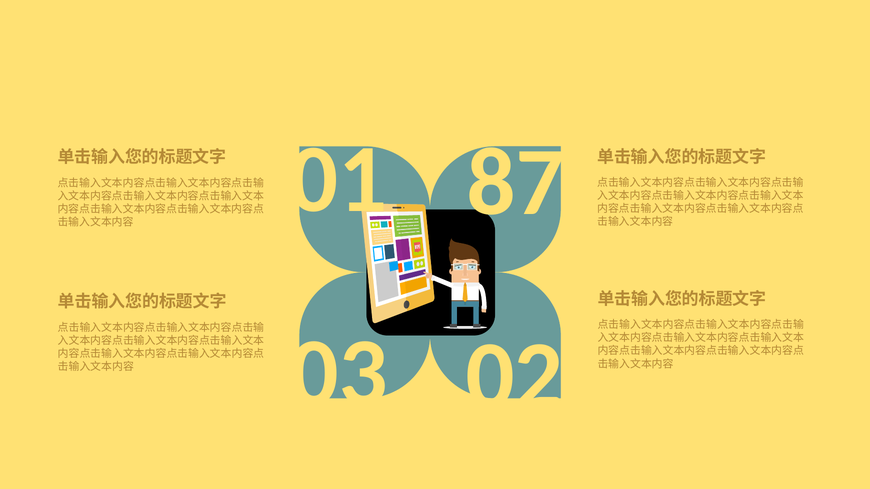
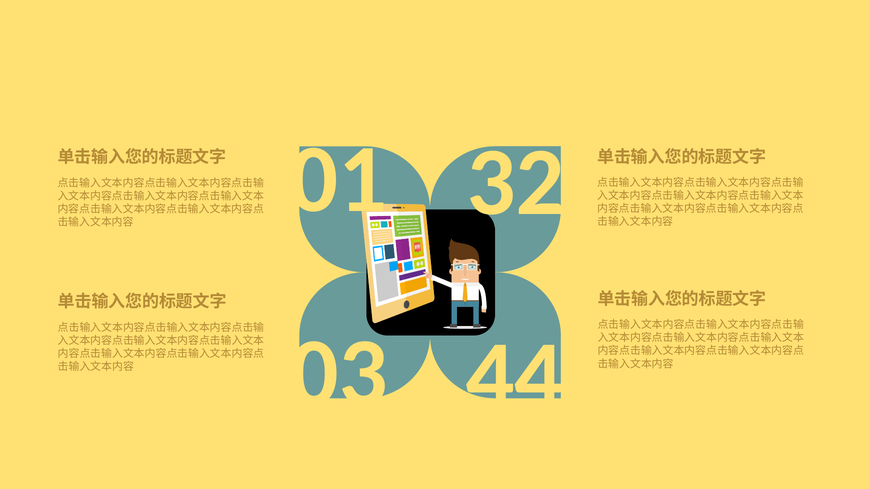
87: 87 -> 32
02: 02 -> 44
